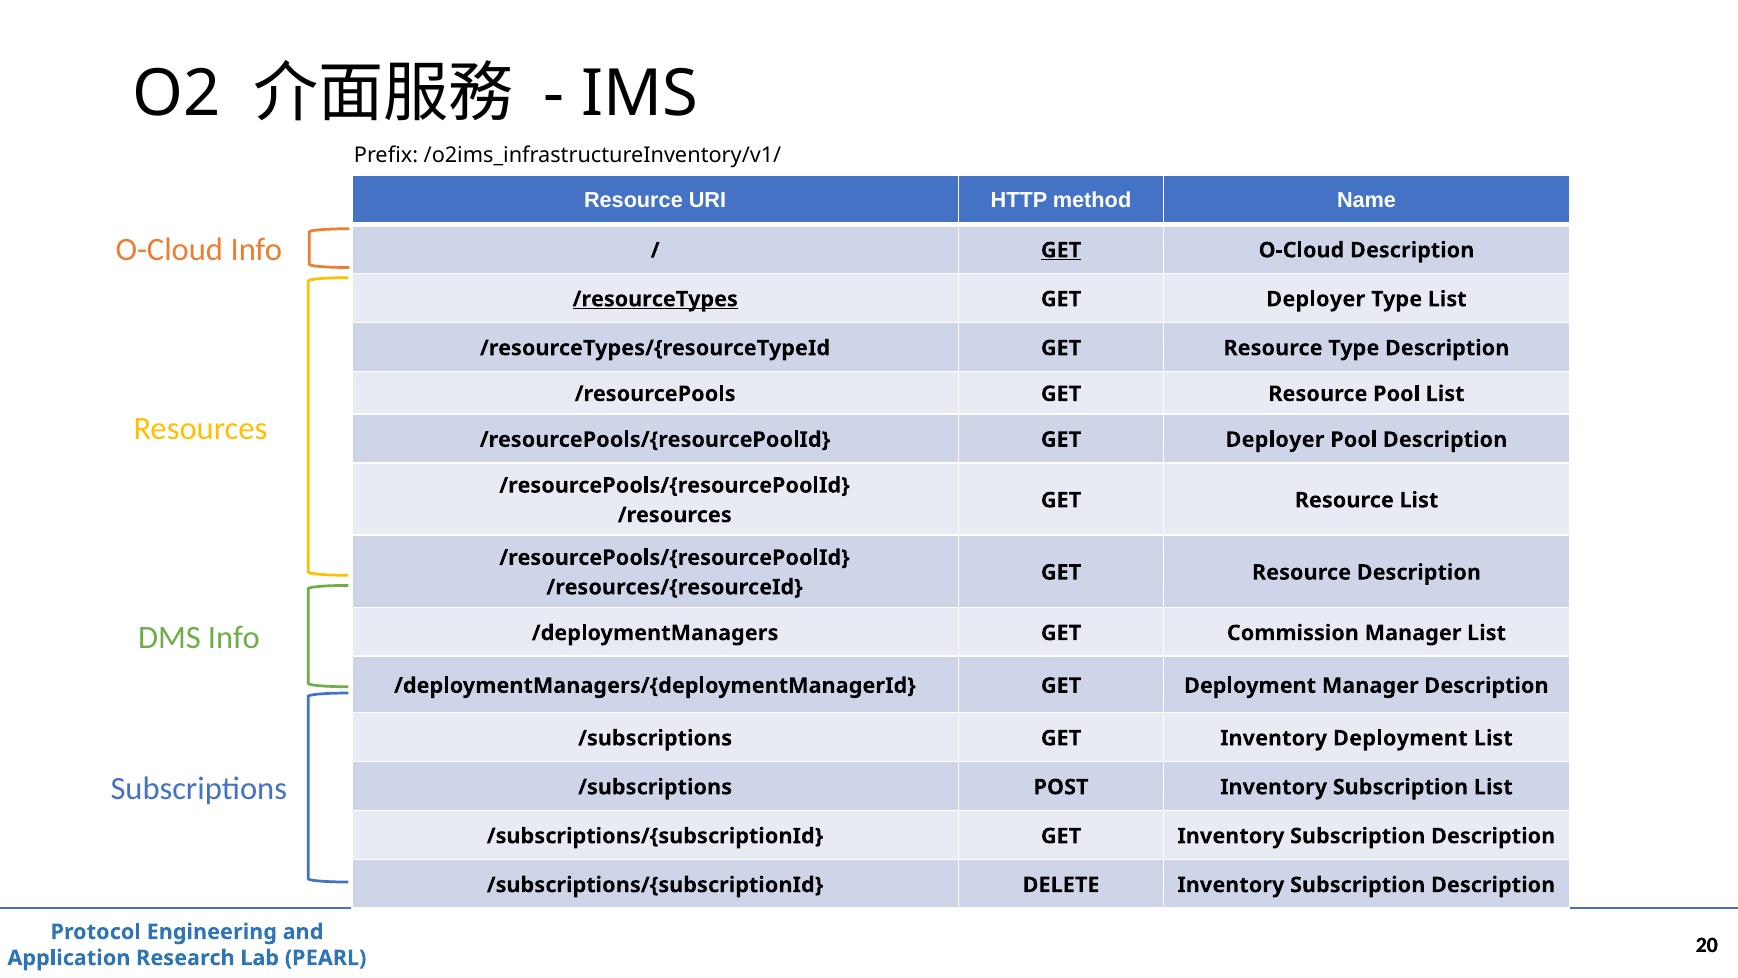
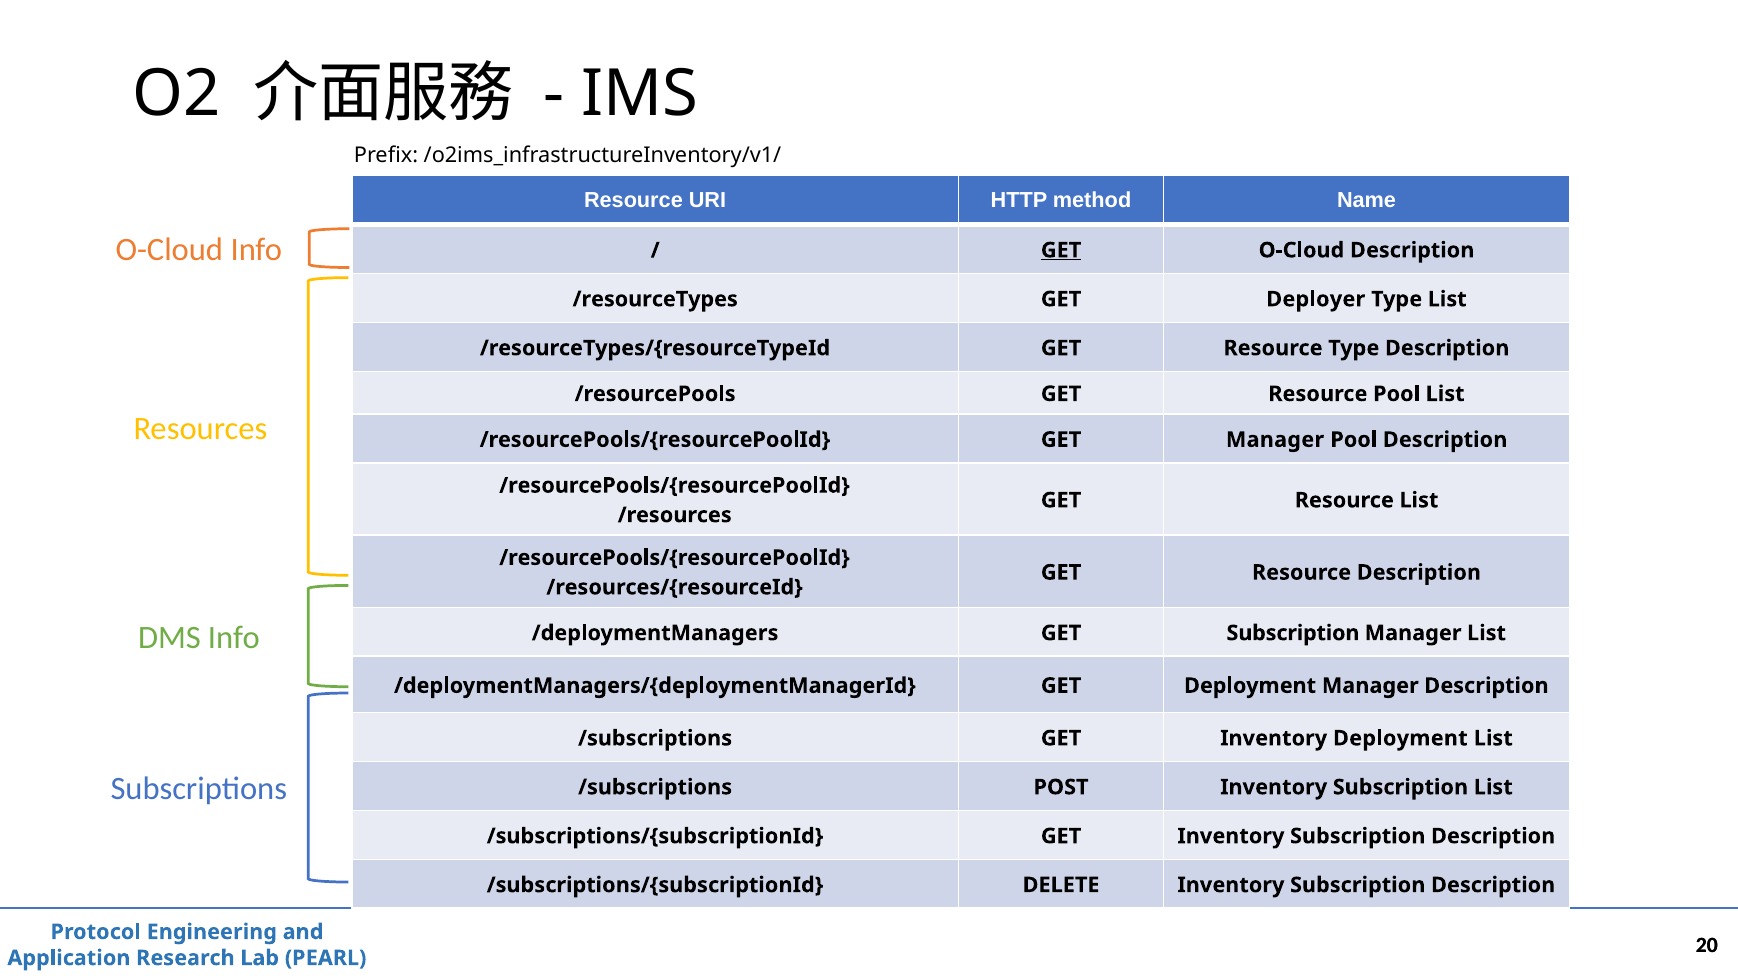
/resourceTypes underline: present -> none
/resourcePools/{resourcePoolId GET Deployer: Deployer -> Manager
GET Commission: Commission -> Subscription
